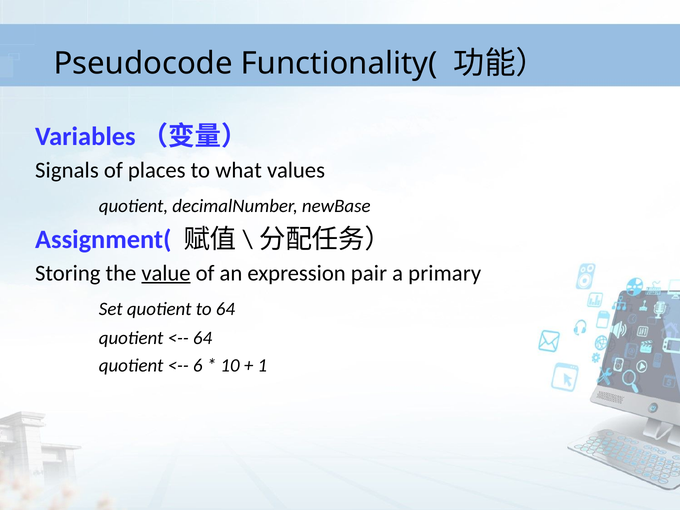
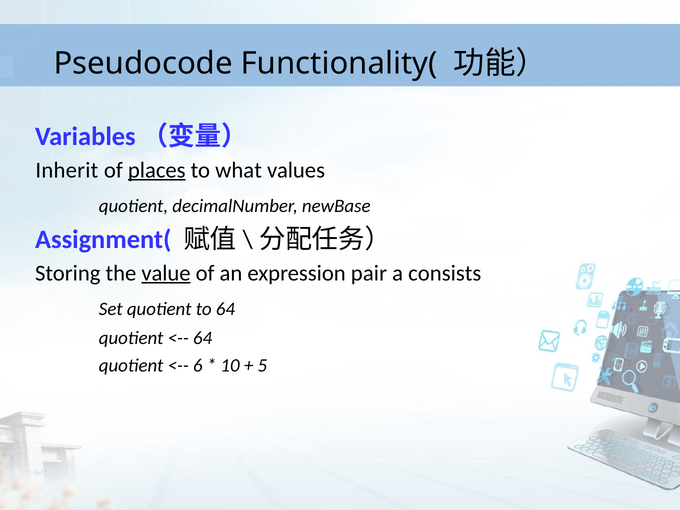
Signals: Signals -> Inherit
places underline: none -> present
primary: primary -> consists
1: 1 -> 5
